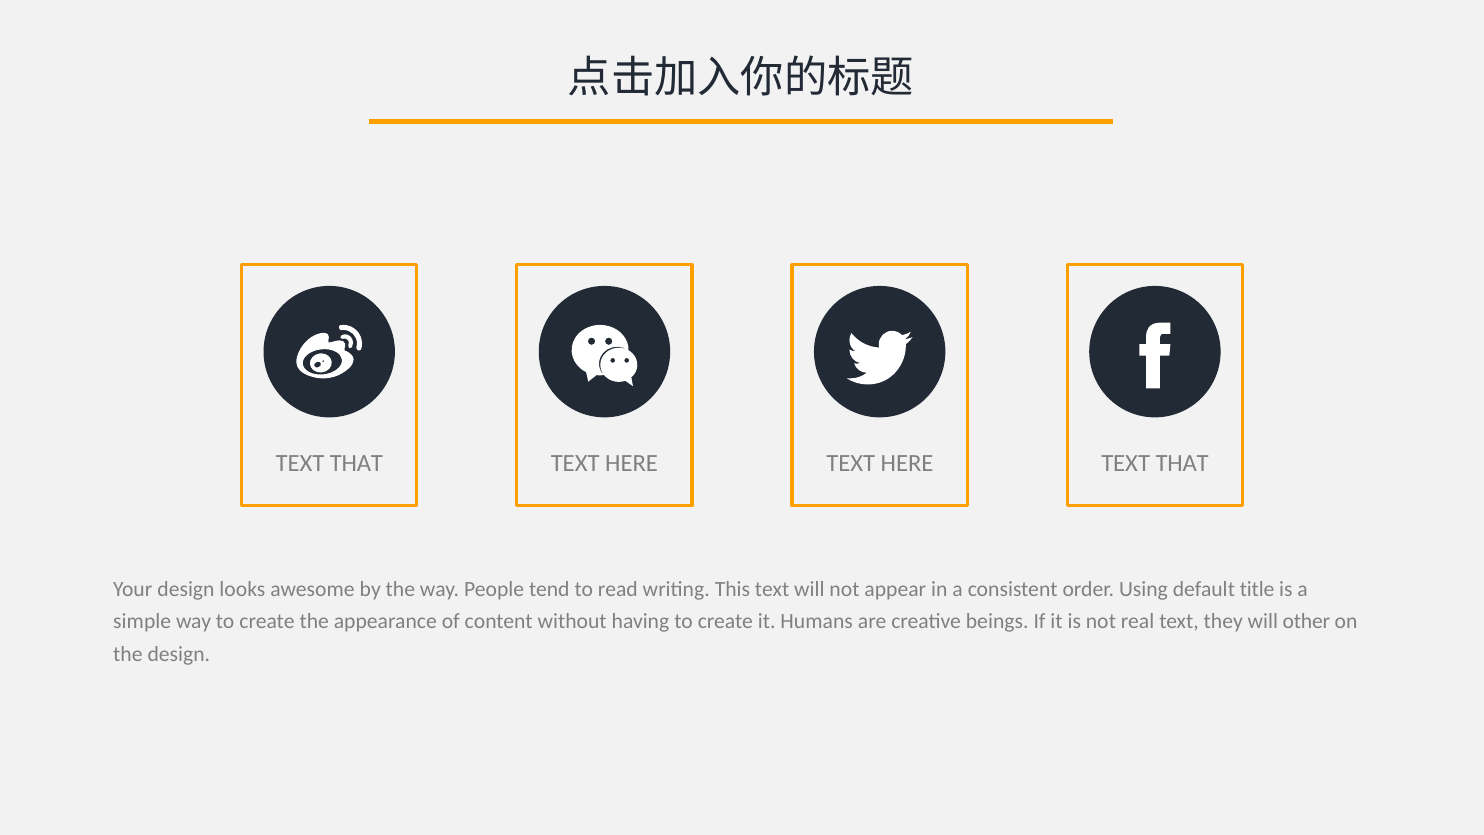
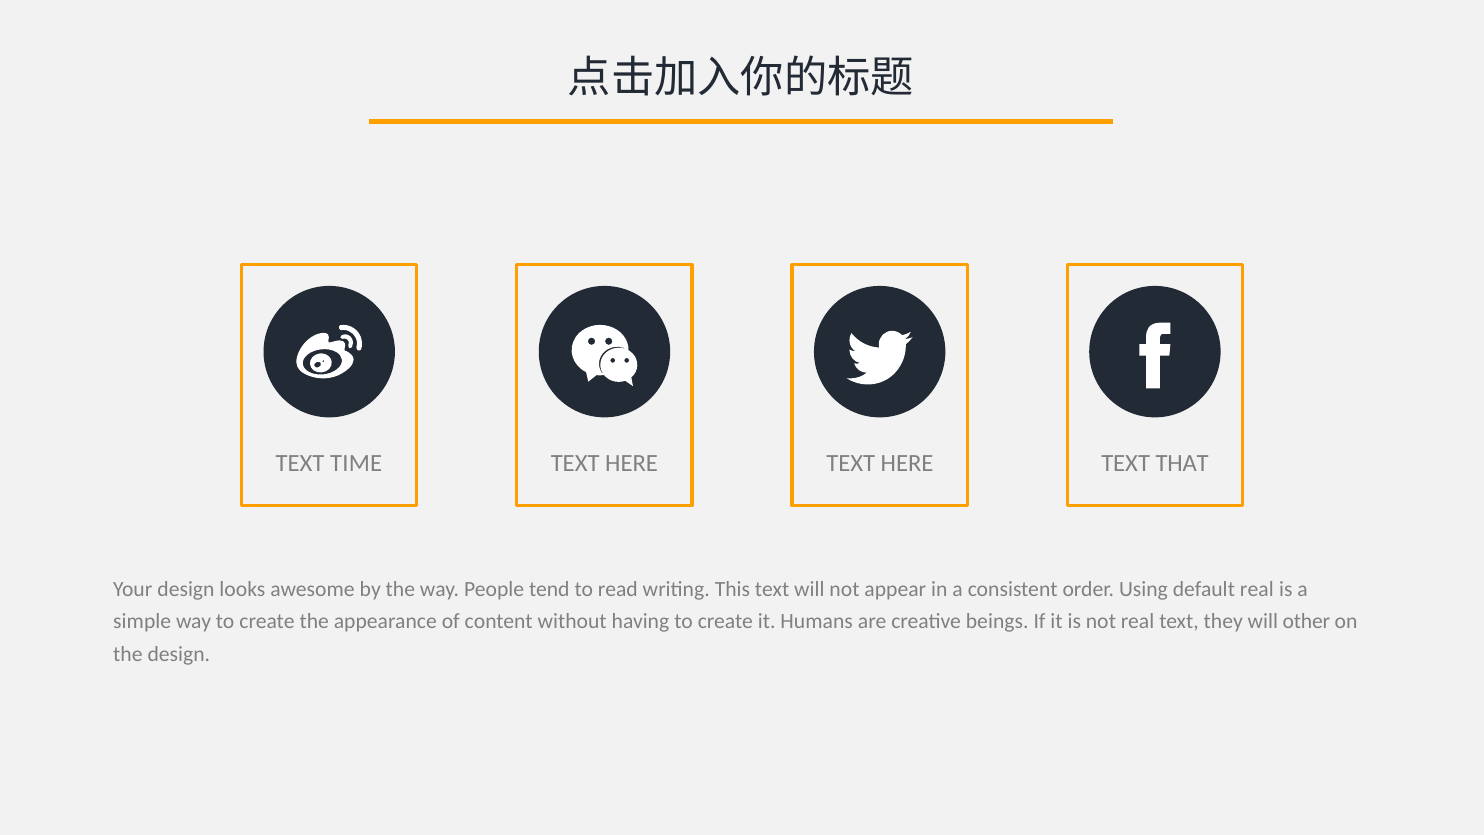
THAT at (356, 463): THAT -> TIME
default title: title -> real
